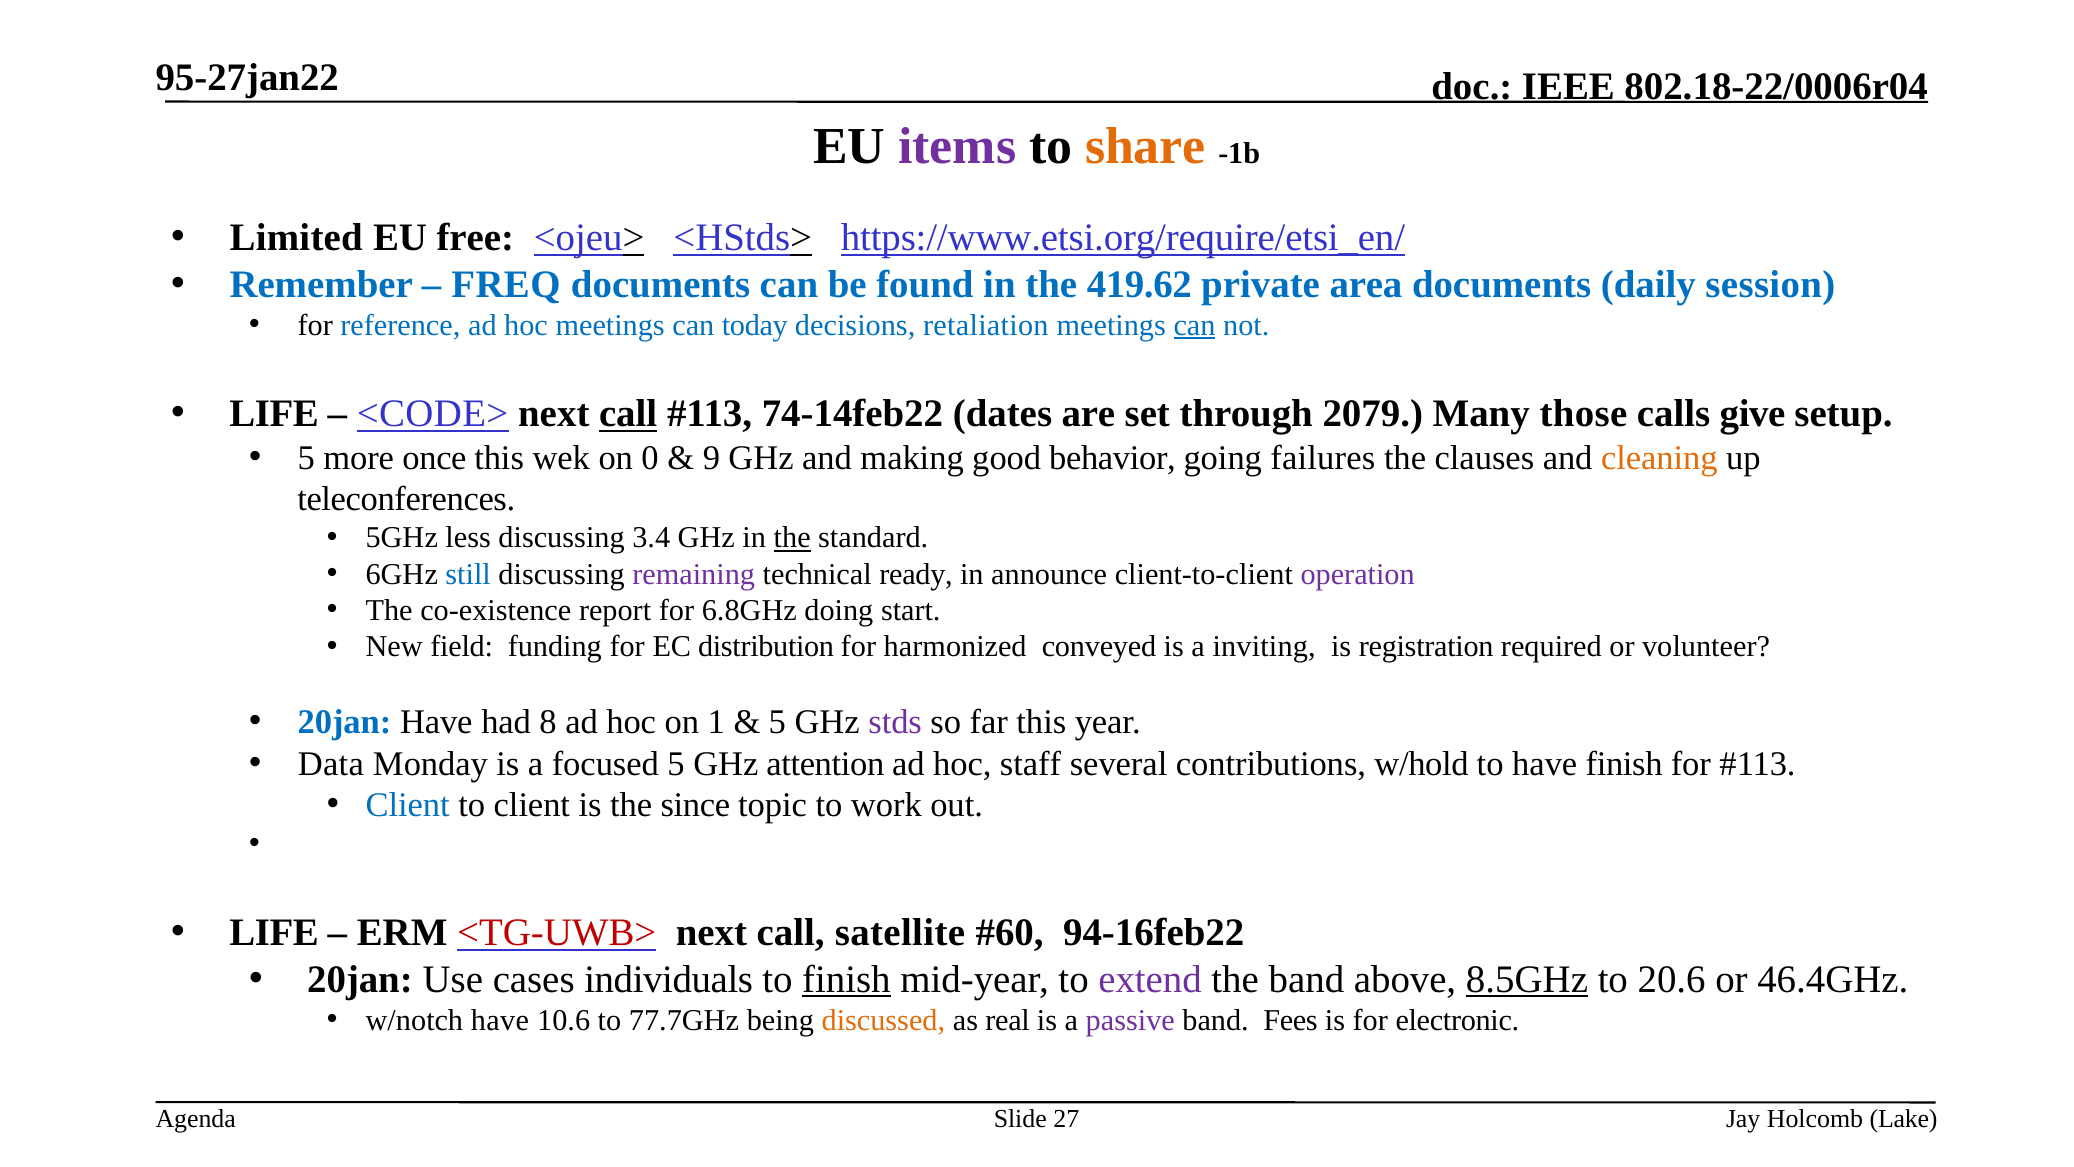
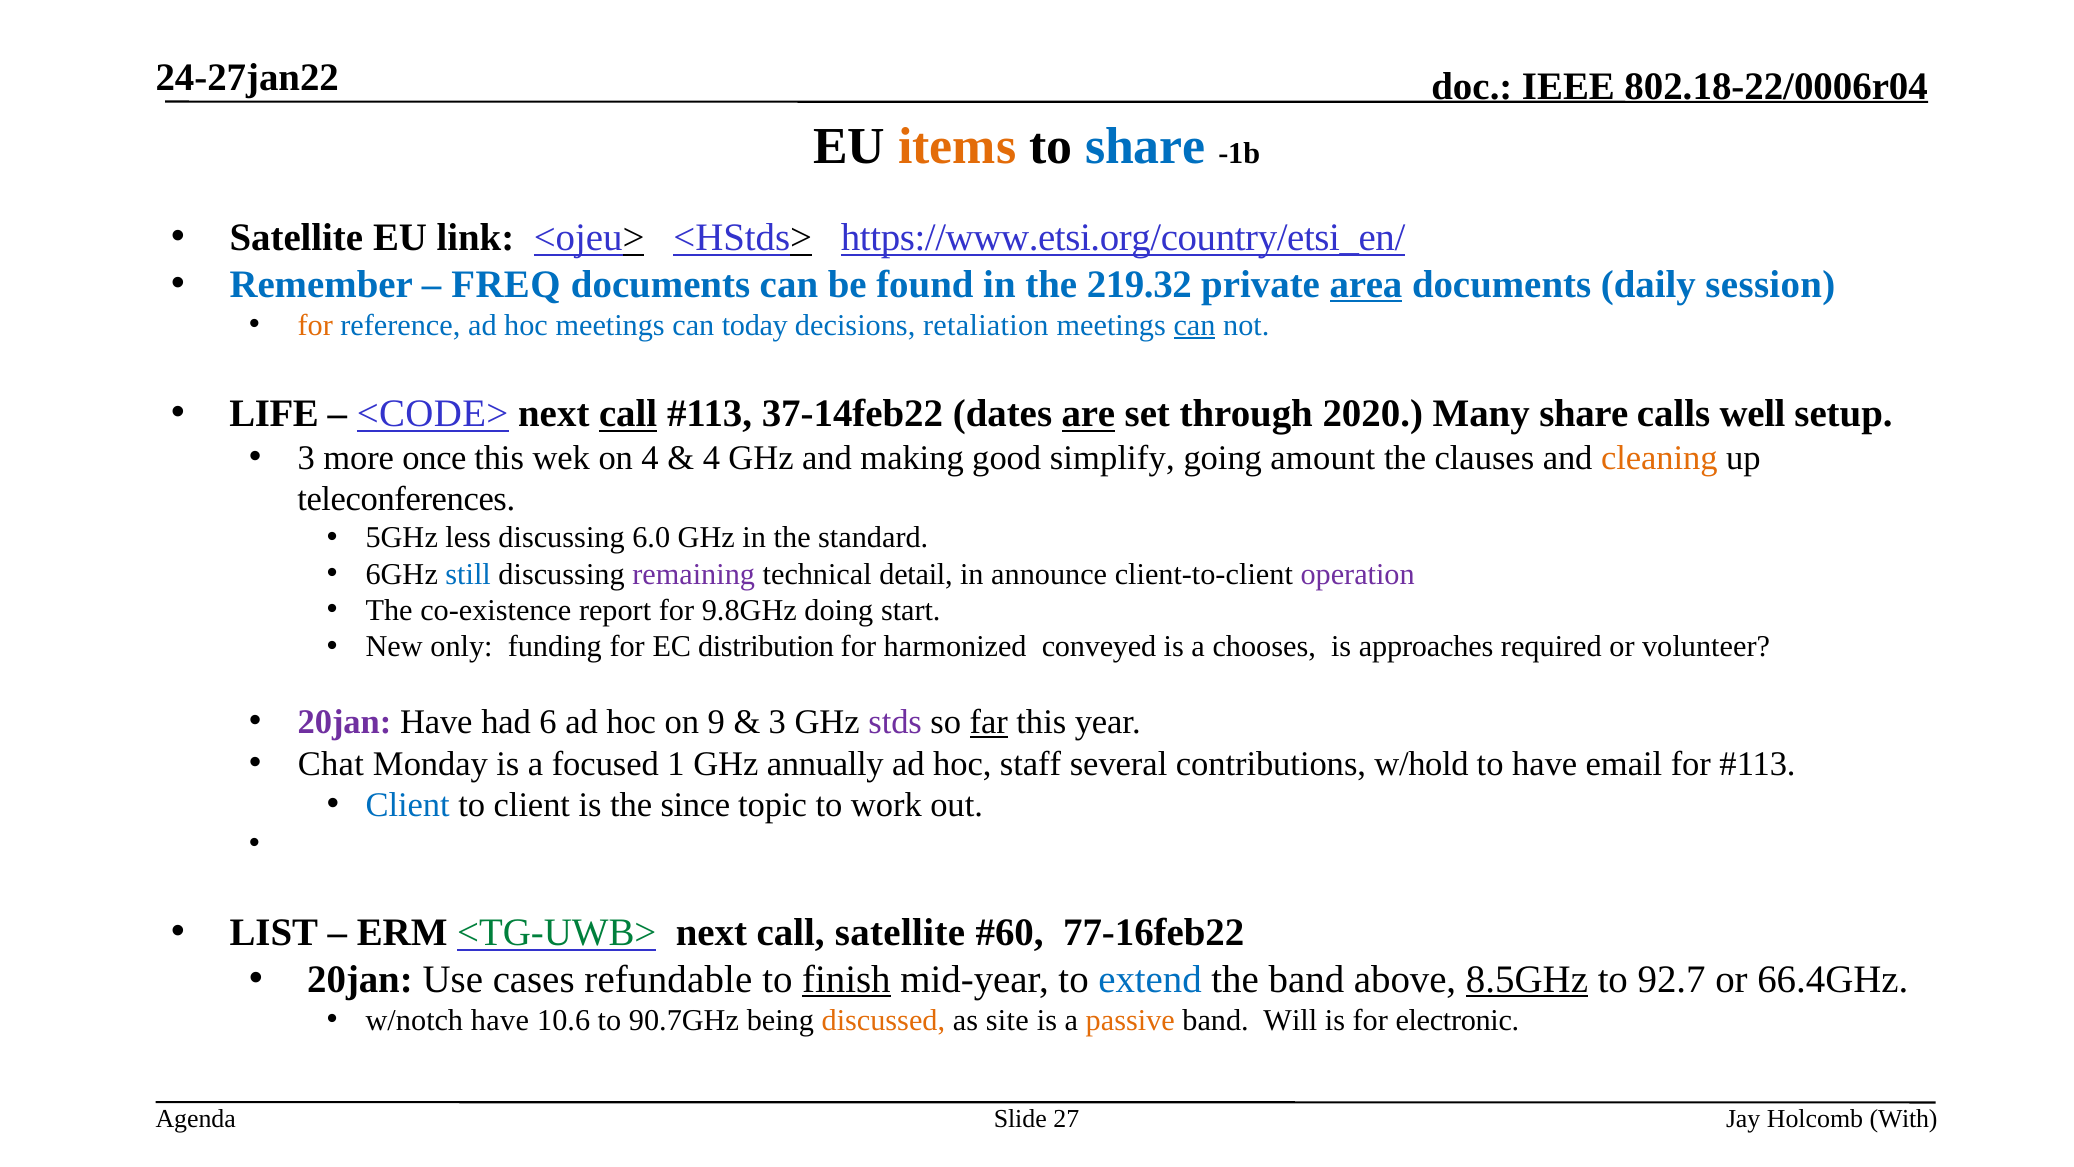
95-27jan22: 95-27jan22 -> 24-27jan22
items colour: purple -> orange
share at (1145, 147) colour: orange -> blue
Limited at (296, 238): Limited -> Satellite
free: free -> link
https://www.etsi.org/require/etsi_en/: https://www.etsi.org/require/etsi_en/ -> https://www.etsi.org/country/etsi_en/
419.62: 419.62 -> 219.32
area underline: none -> present
for at (315, 325) colour: black -> orange
74-14feb22: 74-14feb22 -> 37-14feb22
are underline: none -> present
2079: 2079 -> 2020
Many those: those -> share
give: give -> well
5 at (306, 458): 5 -> 3
on 0: 0 -> 4
9 at (711, 458): 9 -> 4
behavior: behavior -> simplify
failures: failures -> amount
3.4: 3.4 -> 6.0
the at (792, 538) underline: present -> none
ready: ready -> detail
6.8GHz: 6.8GHz -> 9.8GHz
field: field -> only
inviting: inviting -> chooses
registration: registration -> approaches
20jan at (344, 722) colour: blue -> purple
8: 8 -> 6
1: 1 -> 9
5 at (777, 722): 5 -> 3
far underline: none -> present
Data: Data -> Chat
focused 5: 5 -> 1
attention: attention -> annually
have finish: finish -> email
LIFE at (274, 932): LIFE -> LIST
<TG-UWB> colour: red -> green
94-16feb22: 94-16feb22 -> 77-16feb22
individuals: individuals -> refundable
extend colour: purple -> blue
20.6: 20.6 -> 92.7
46.4GHz: 46.4GHz -> 66.4GHz
77.7GHz: 77.7GHz -> 90.7GHz
real: real -> site
passive colour: purple -> orange
Fees: Fees -> Will
Lake: Lake -> With
